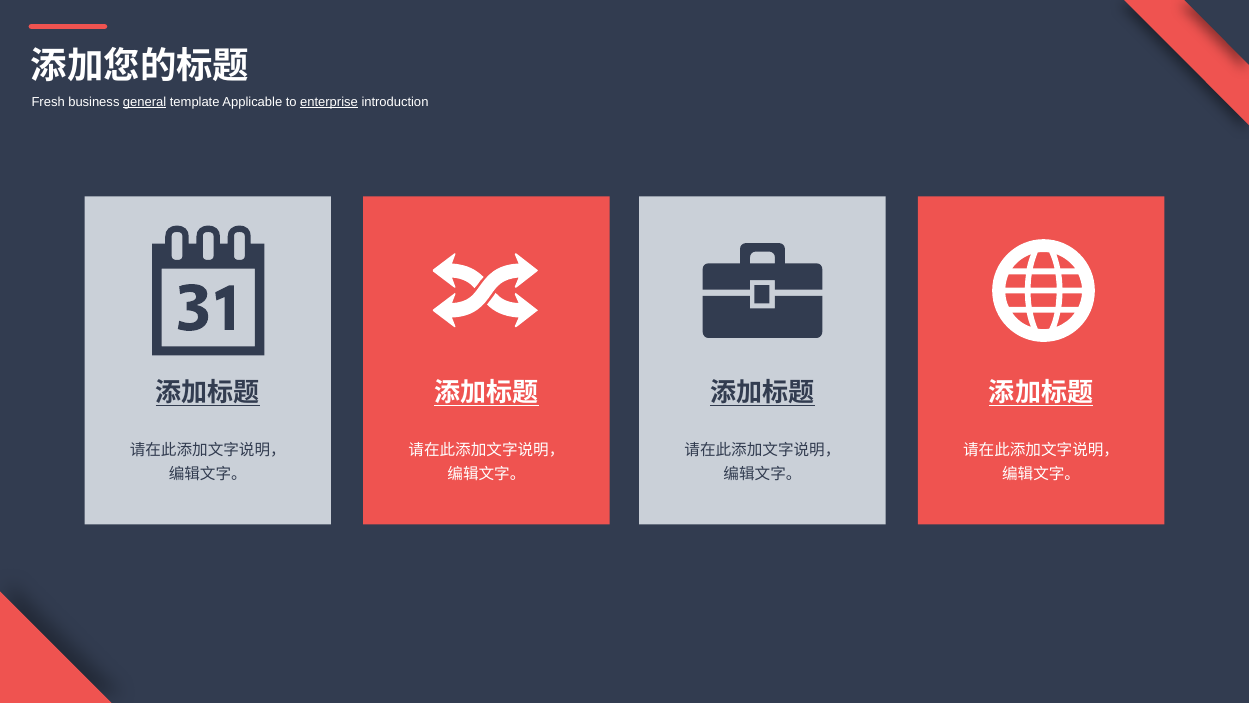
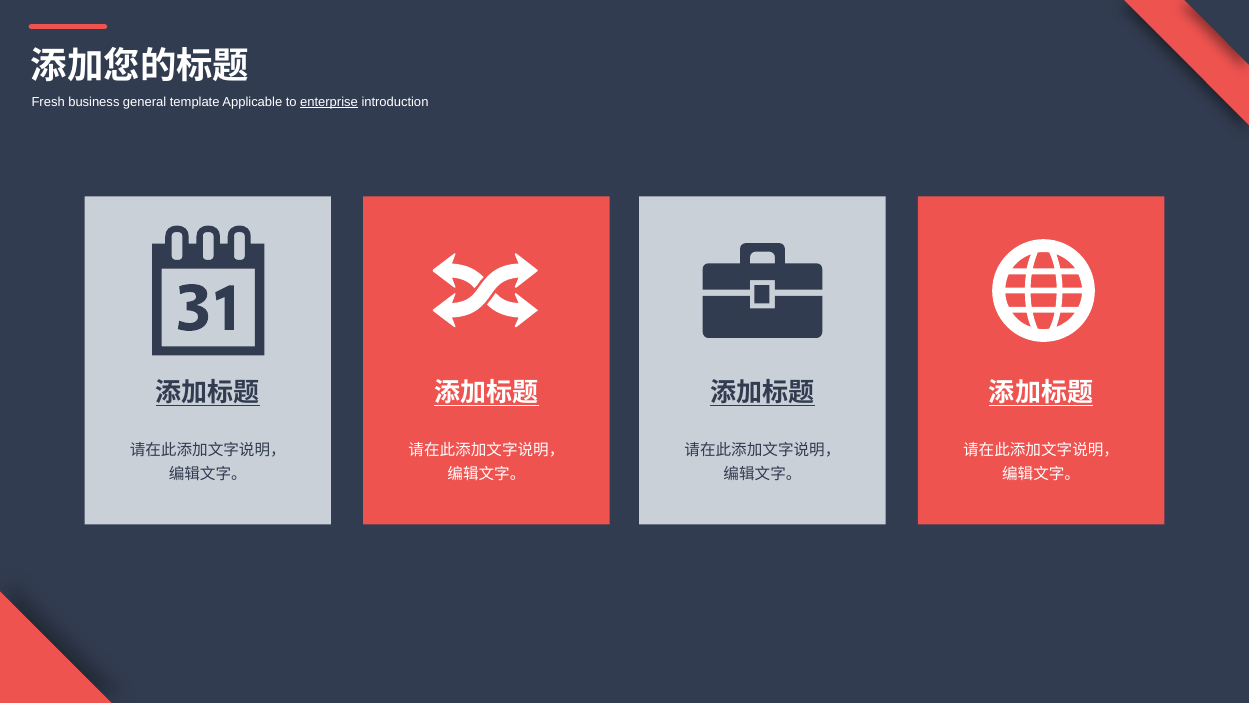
general underline: present -> none
